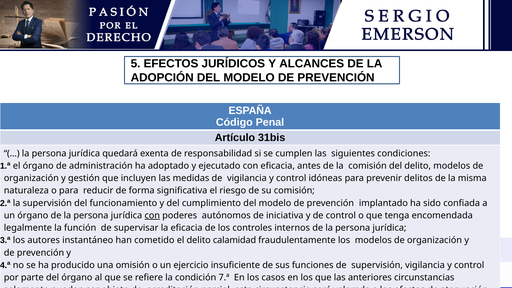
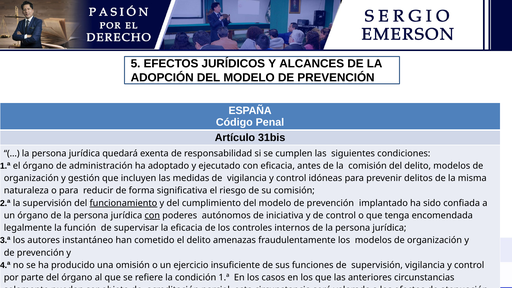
funcionamiento underline: none -> present
calamidad: calamidad -> amenazas
condición 7.ª: 7.ª -> 1.ª
